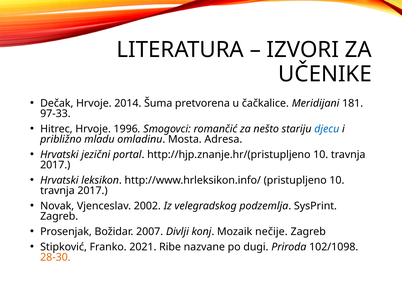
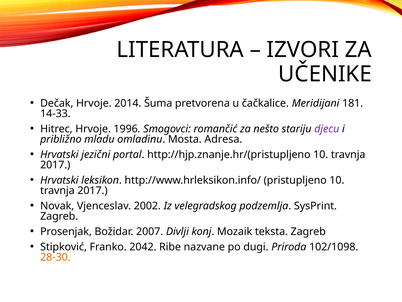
97-33: 97-33 -> 14-33
djecu colour: blue -> purple
nečije: nečije -> teksta
2021: 2021 -> 2042
